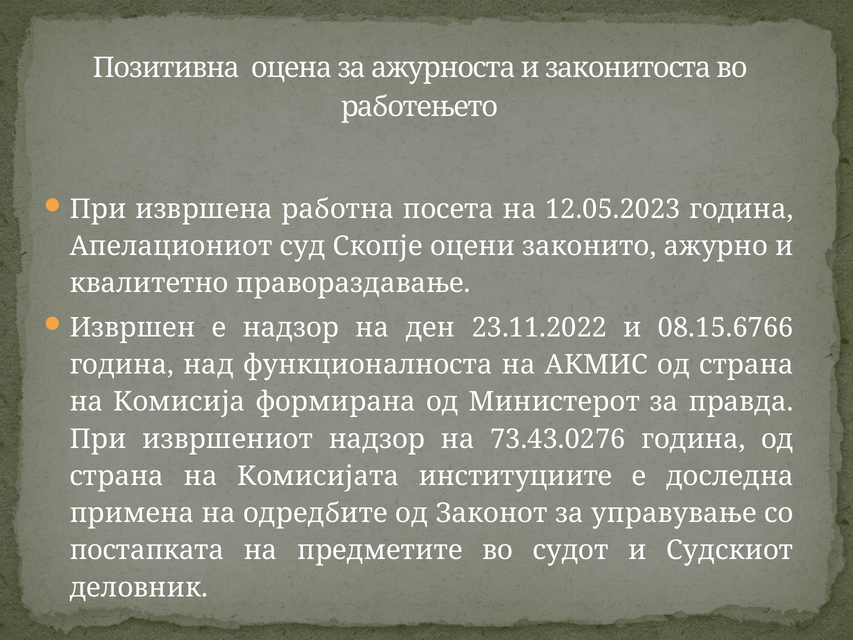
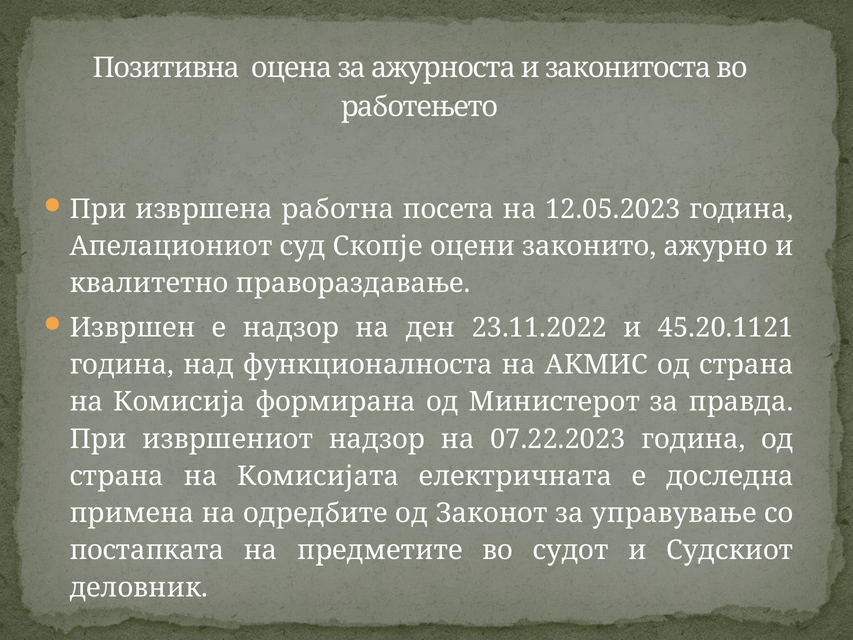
08.15.6766: 08.15.6766 -> 45.20.1121
73.43.0276: 73.43.0276 -> 07.22.2023
институциите: институциите -> електричната
